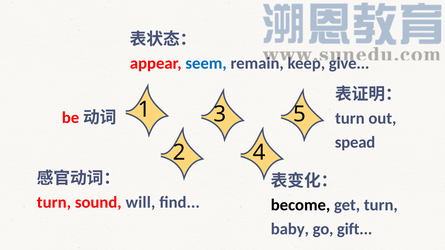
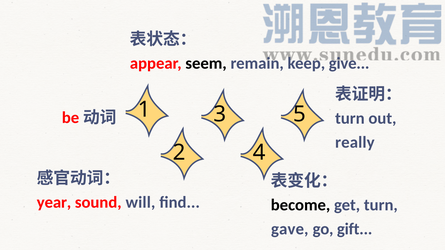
seem colour: blue -> black
spead: spead -> really
turn at (54, 203): turn -> year
baby: baby -> gave
